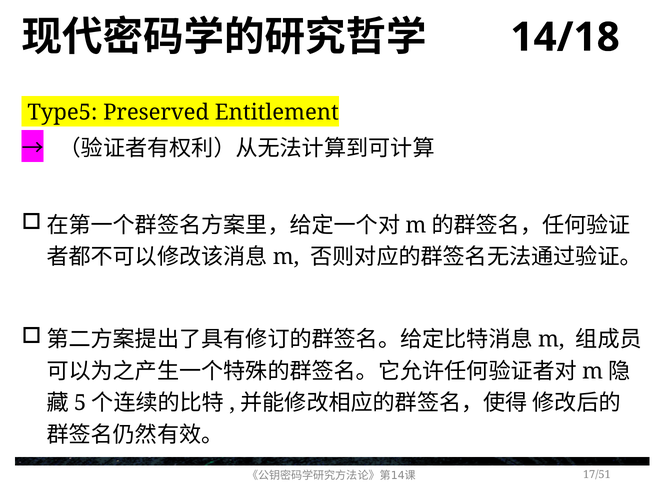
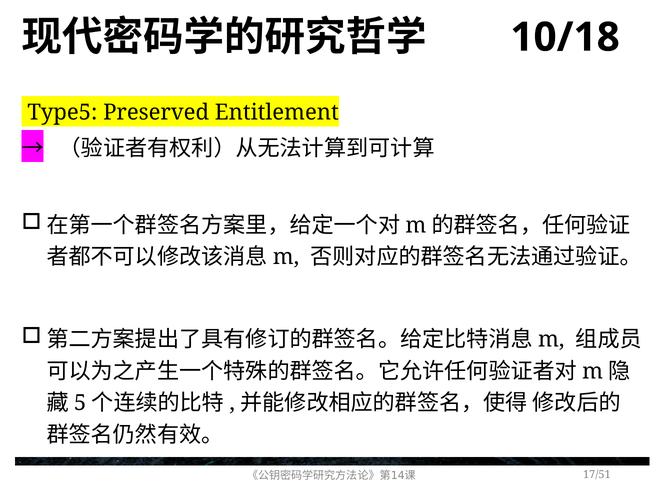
14/18: 14/18 -> 10/18
